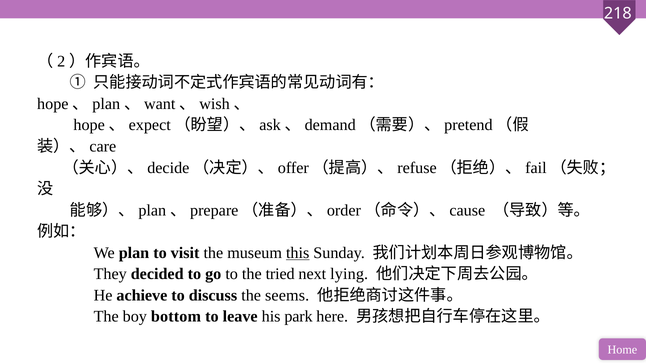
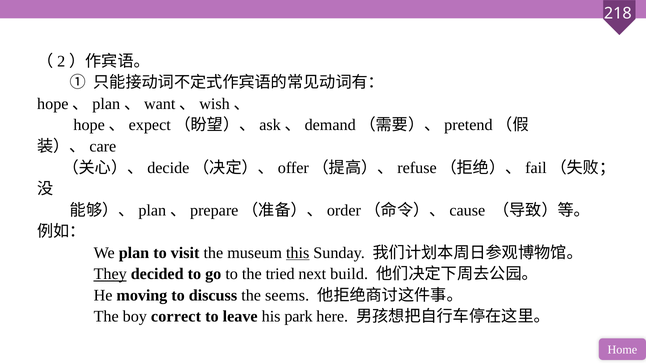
They underline: none -> present
lying: lying -> build
achieve: achieve -> moving
bottom: bottom -> correct
